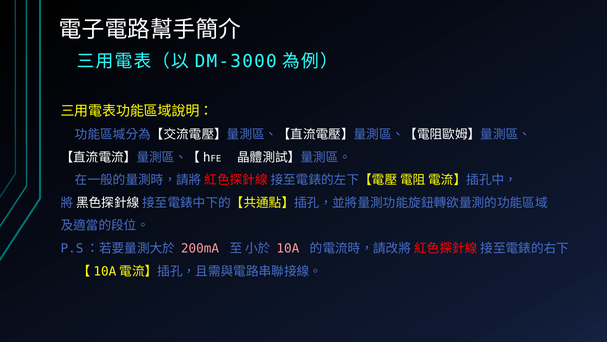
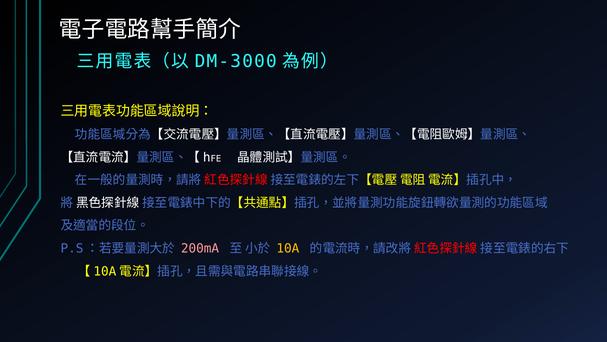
10A colour: pink -> yellow
